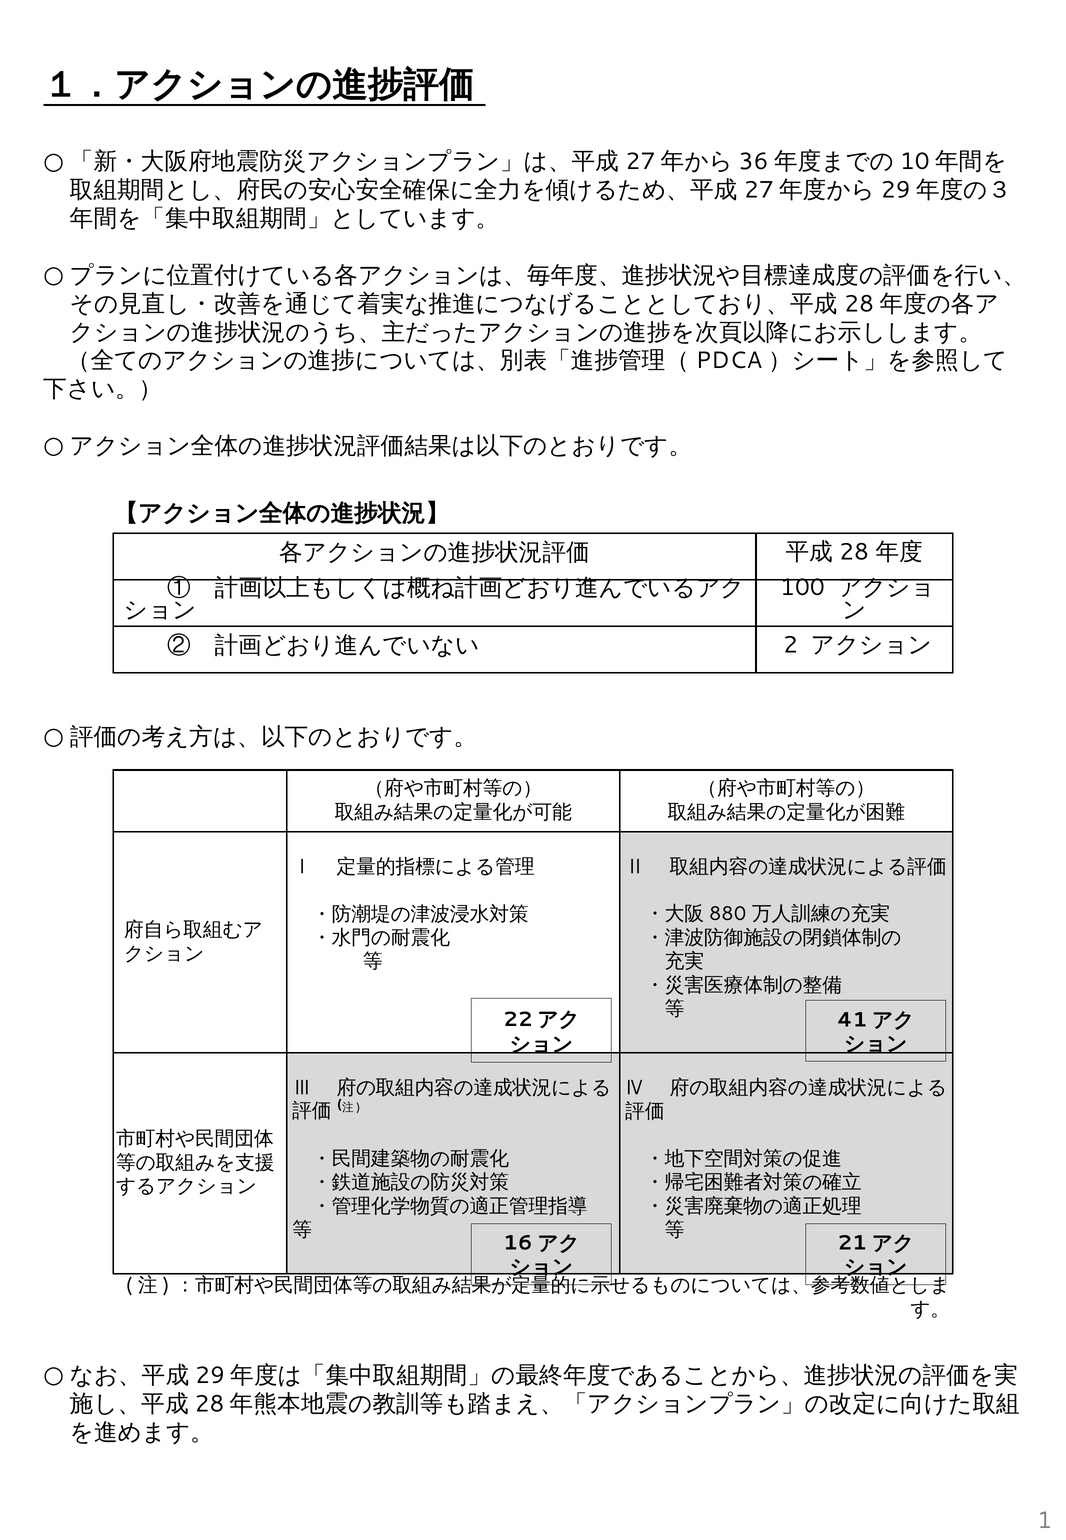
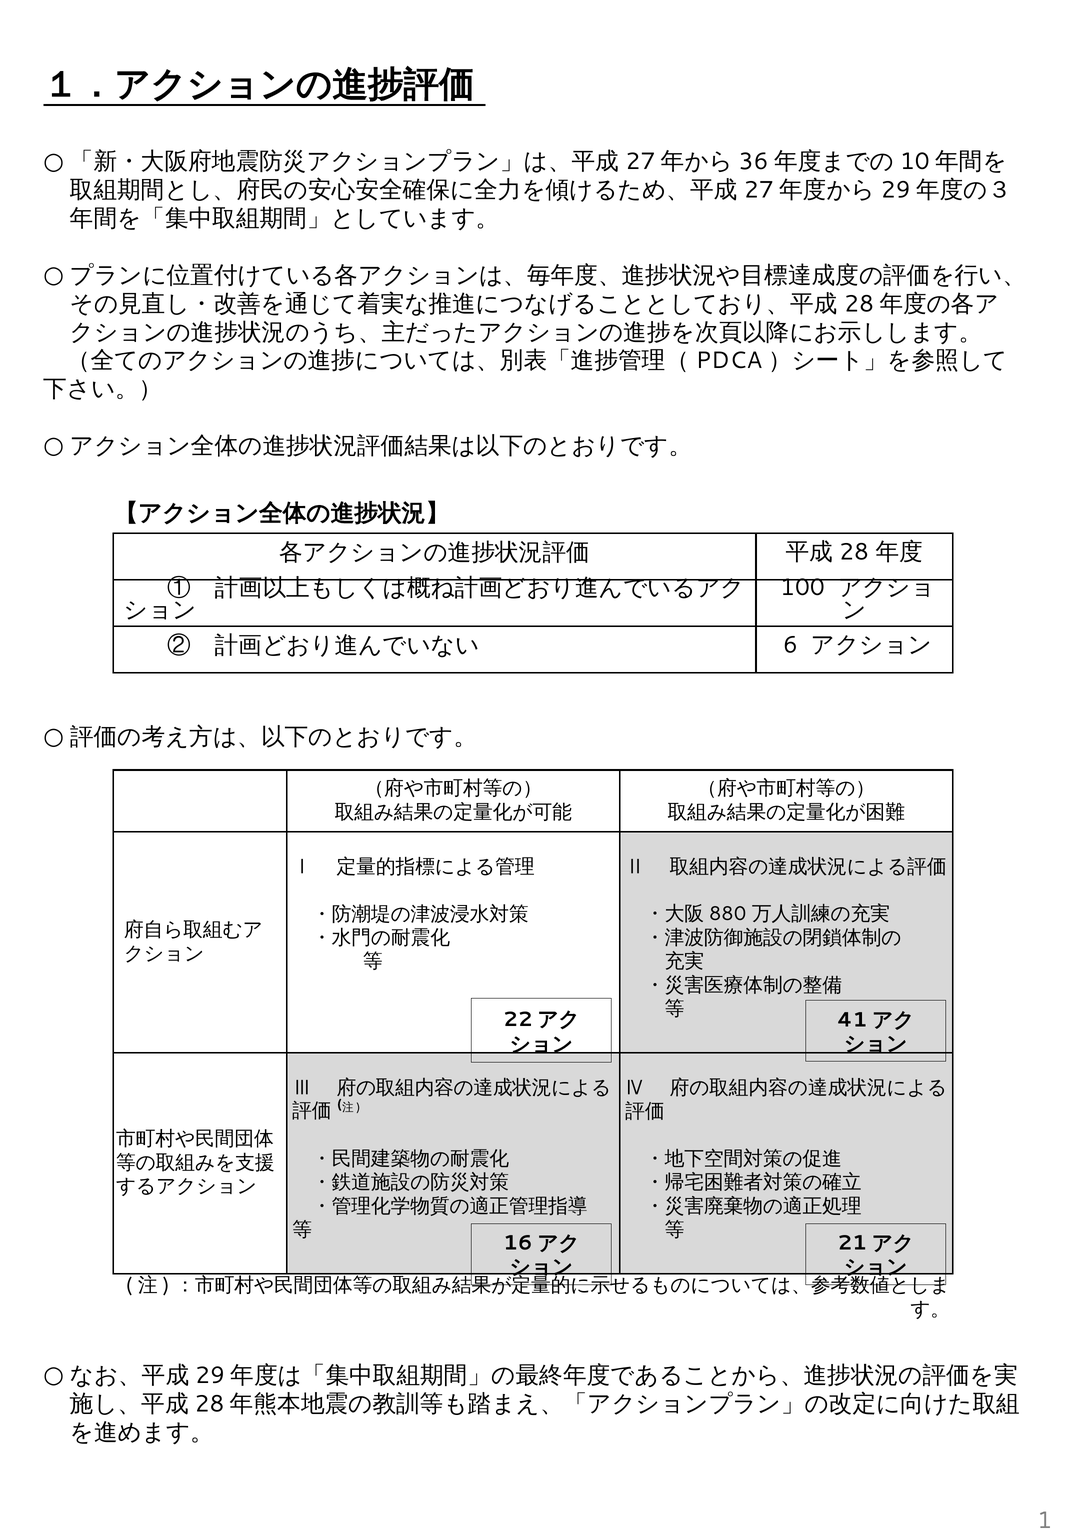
2: 2 -> 6
